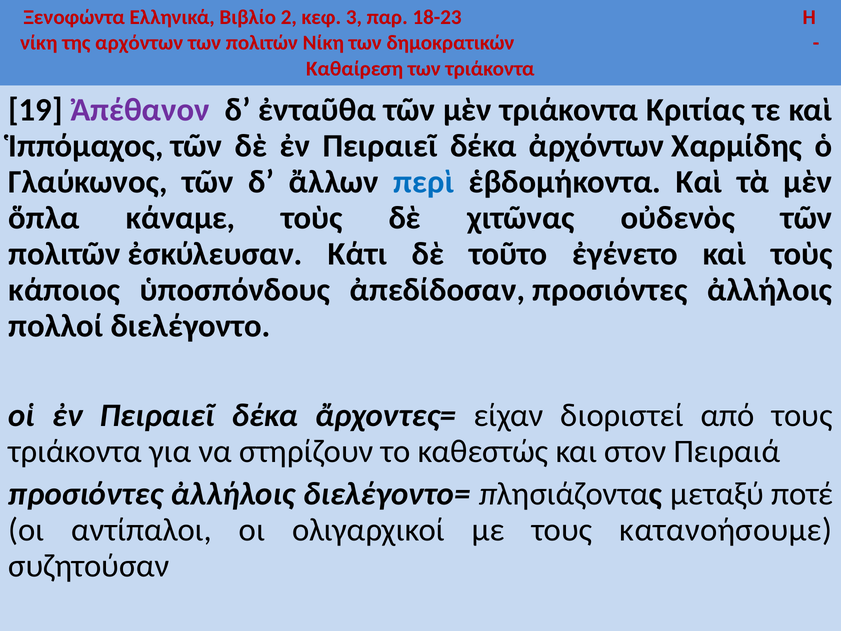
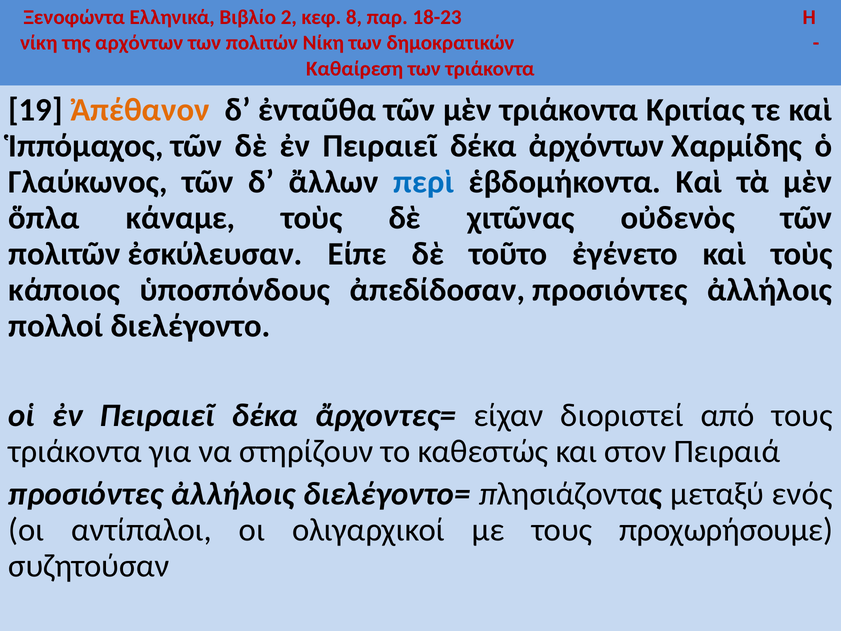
3: 3 -> 8
Ἀπέθανον colour: purple -> orange
Κάτι: Κάτι -> Είπε
ποτέ: ποτέ -> ενός
κατανοήσουμε: κατανοήσουμε -> προχωρήσουμε
